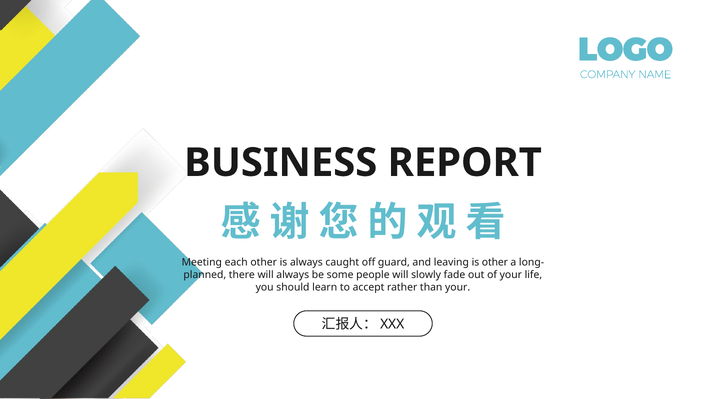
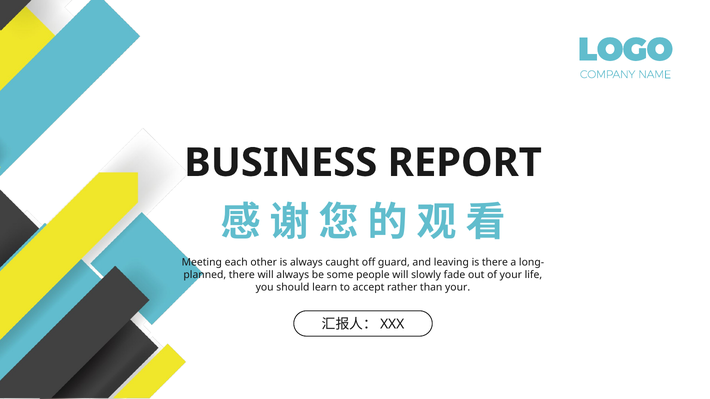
is other: other -> there
